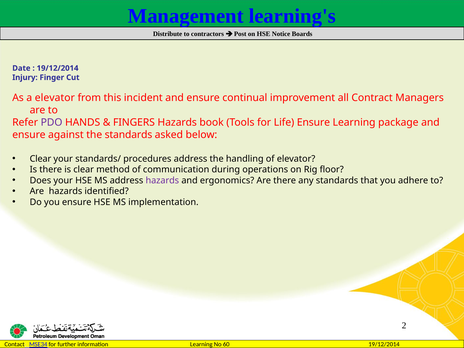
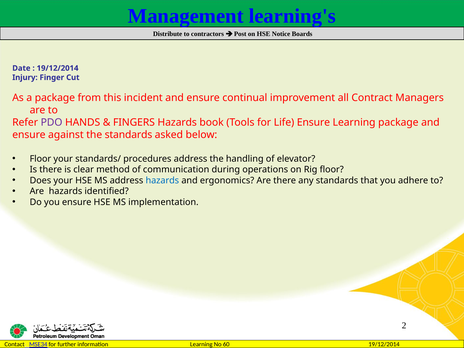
a elevator: elevator -> package
Clear at (40, 159): Clear -> Floor
hazards at (162, 180) colour: purple -> blue
